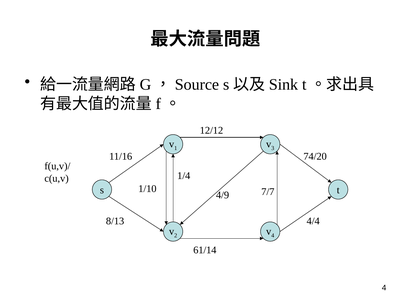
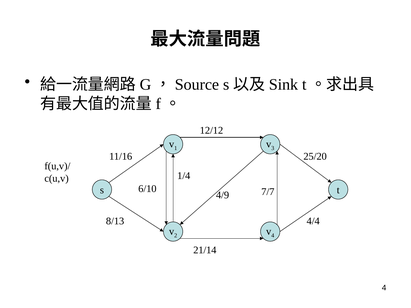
74/20: 74/20 -> 25/20
1/10: 1/10 -> 6/10
61/14: 61/14 -> 21/14
